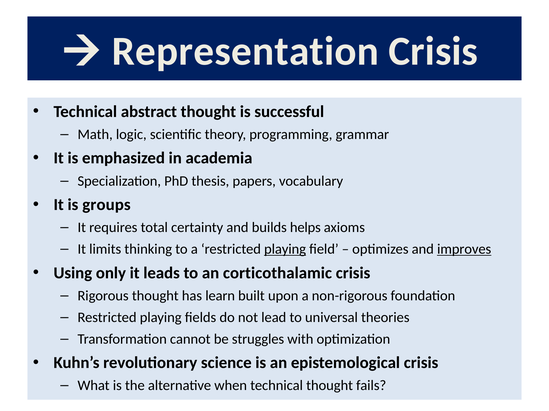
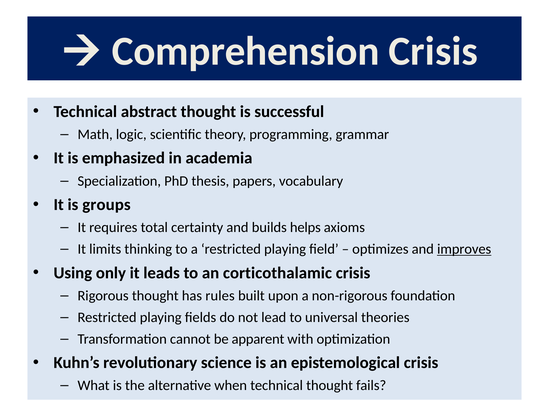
Representation: Representation -> Comprehension
playing at (285, 250) underline: present -> none
learn: learn -> rules
struggles: struggles -> apparent
